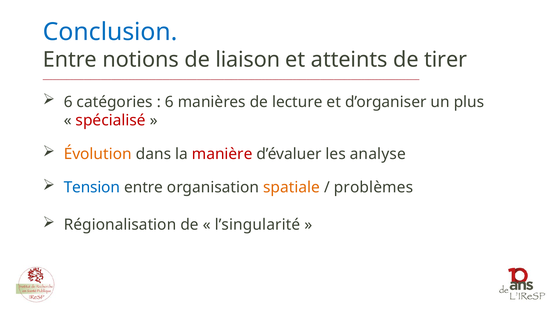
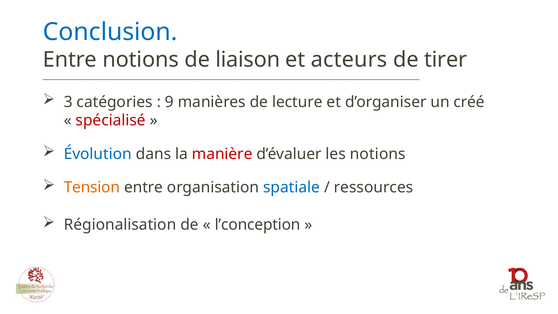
atteints: atteints -> acteurs
6 at (68, 102): 6 -> 3
6 at (169, 102): 6 -> 9
plus: plus -> créé
Évolution colour: orange -> blue
les analyse: analyse -> notions
Tension colour: blue -> orange
spatiale colour: orange -> blue
problèmes: problèmes -> ressources
l’singularité: l’singularité -> l’conception
